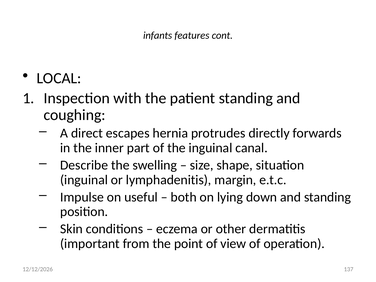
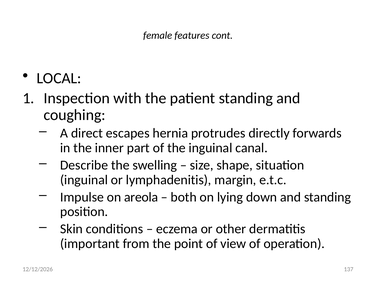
infants: infants -> female
useful: useful -> areola
